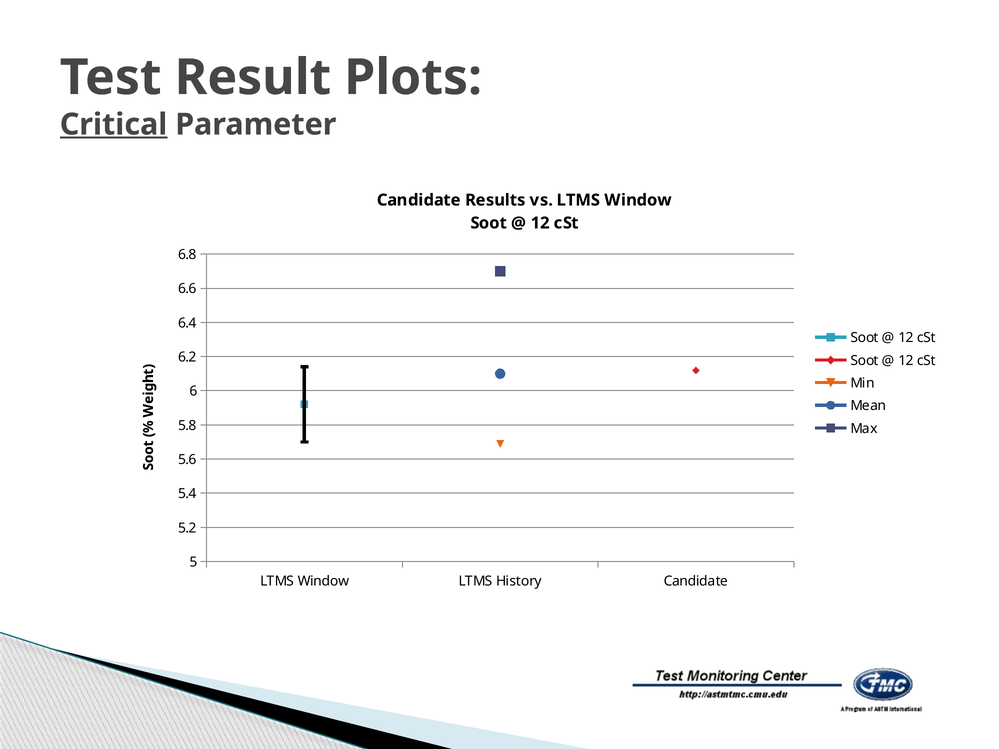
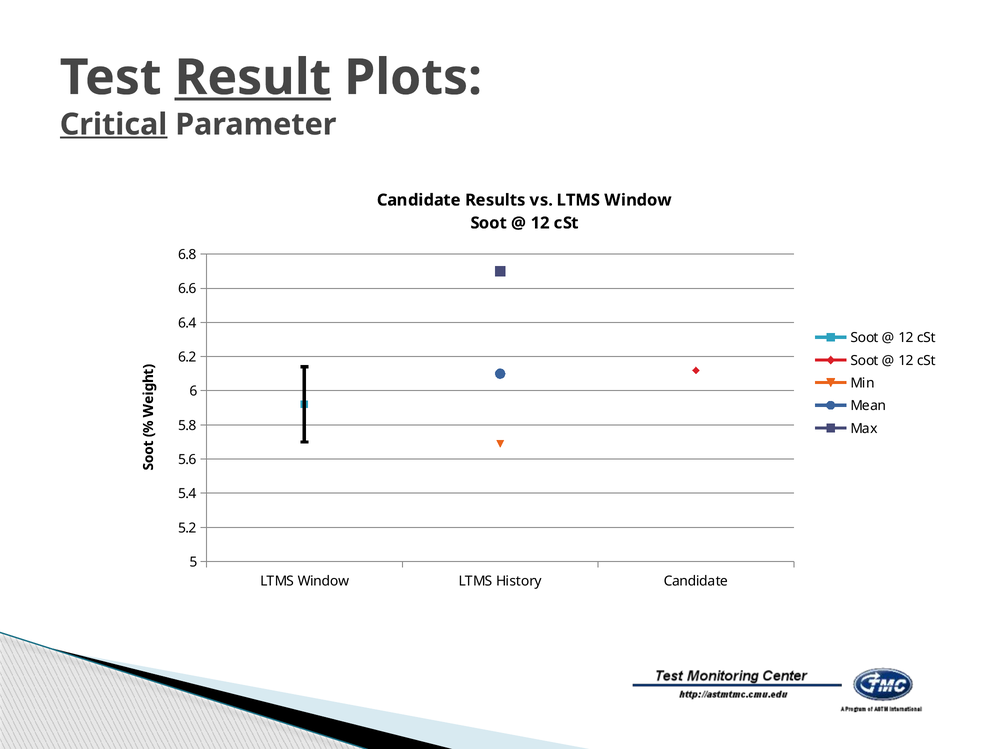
Result underline: none -> present
